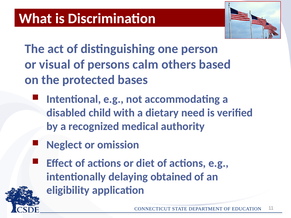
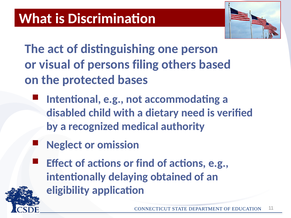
calm: calm -> filing
diet: diet -> find
